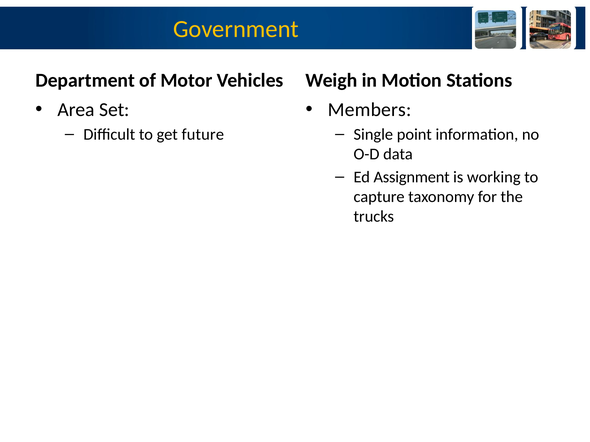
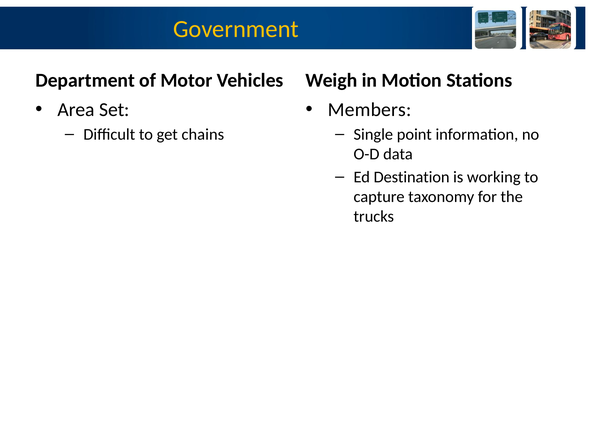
future: future -> chains
Assignment: Assignment -> Destination
